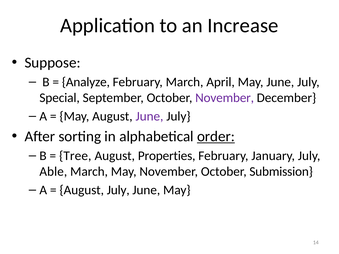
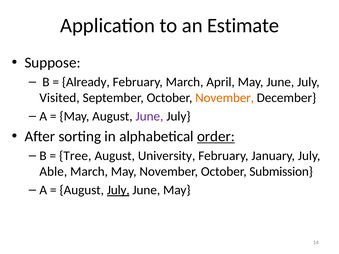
Increase: Increase -> Estimate
Analyze: Analyze -> Already
Special: Special -> Visited
November at (225, 98) colour: purple -> orange
Properties: Properties -> University
July at (118, 190) underline: none -> present
